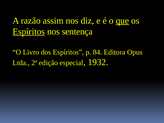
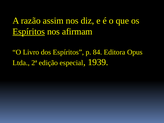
que underline: present -> none
sentença: sentença -> afirmam
1932: 1932 -> 1939
